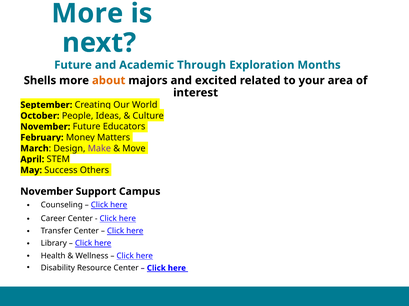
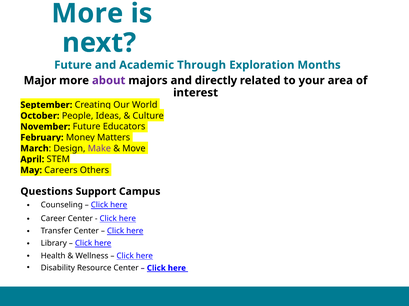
Shells: Shells -> Major
about colour: orange -> purple
excited: excited -> directly
Success: Success -> Careers
November at (47, 192): November -> Questions
